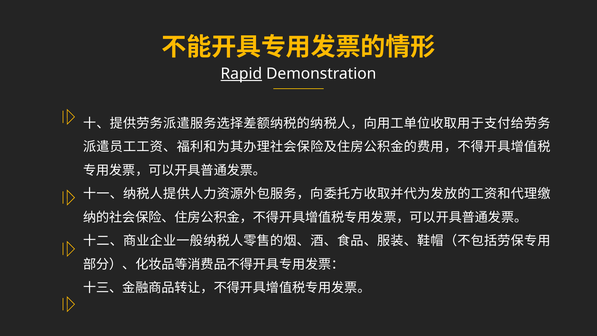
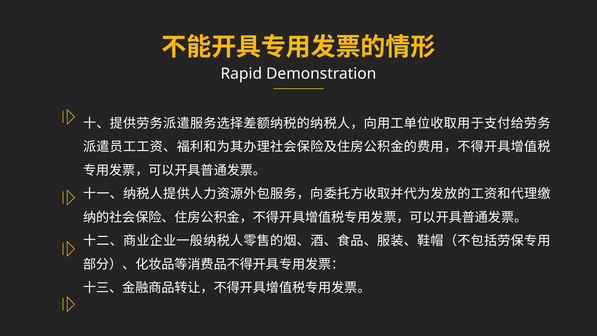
Rapid underline: present -> none
